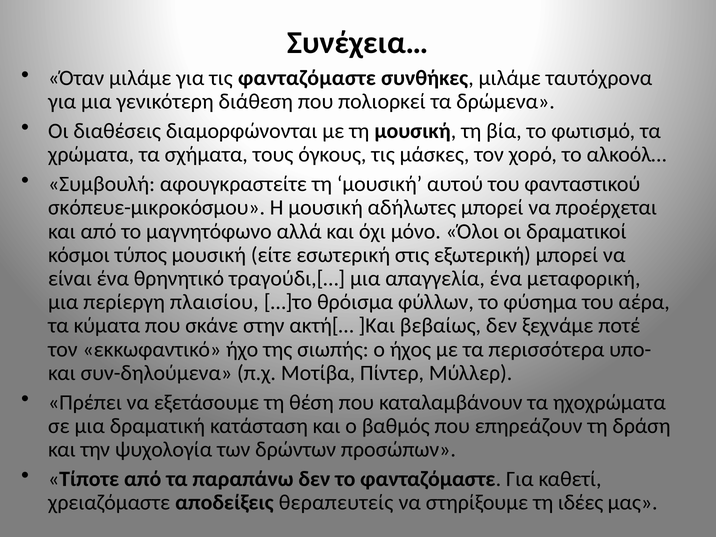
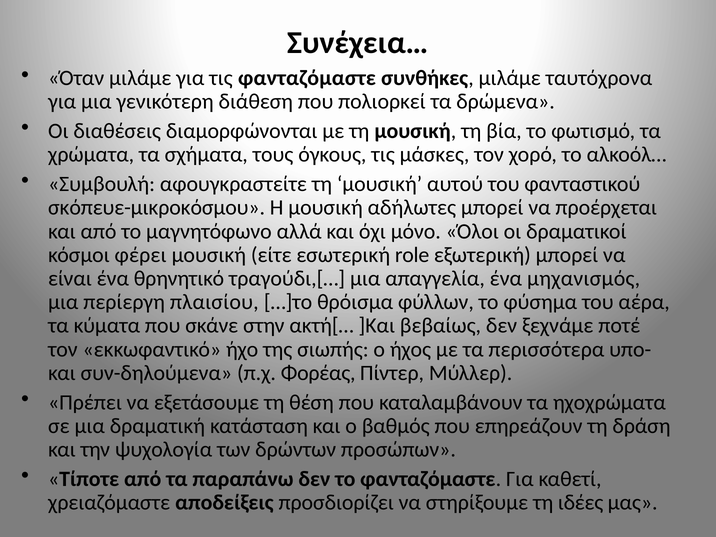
τύπος: τύπος -> φέρει
στις: στις -> role
μεταφορική: μεταφορική -> μηχανισμός
Μοτίβα: Μοτίβα -> Φορέας
θεραπευτείς: θεραπευτείς -> προσδιορίζει
